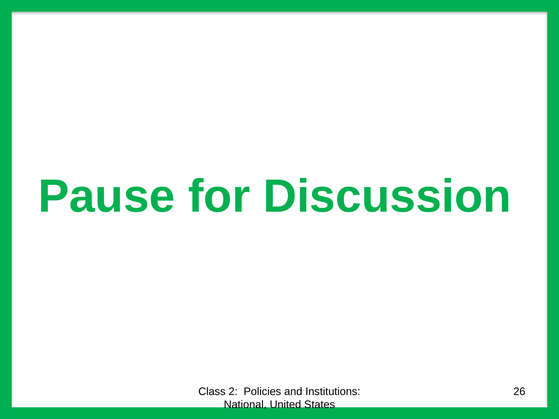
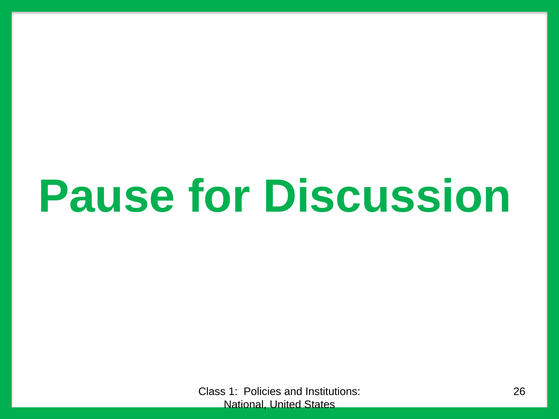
2: 2 -> 1
